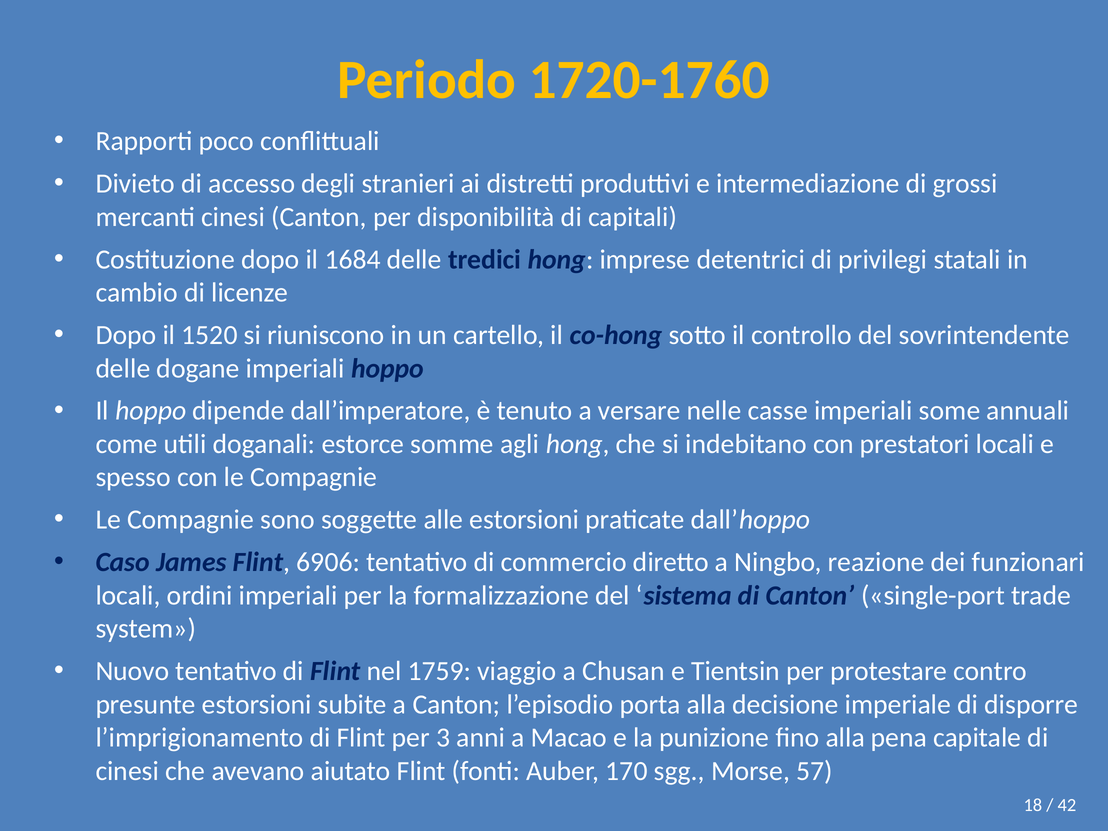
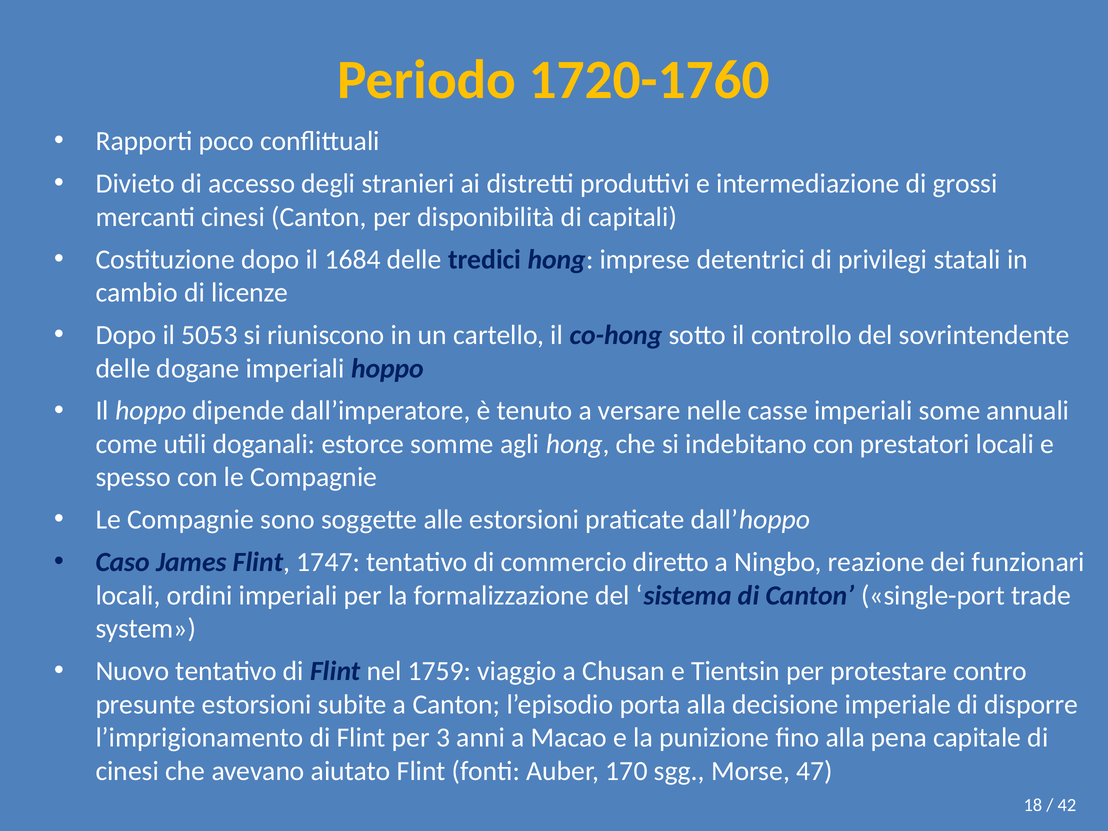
1520: 1520 -> 5053
6906: 6906 -> 1747
57: 57 -> 47
